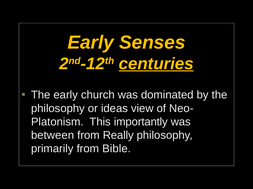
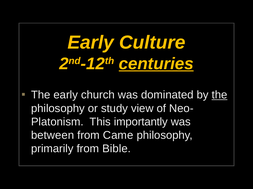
Senses: Senses -> Culture
the at (220, 95) underline: none -> present
ideas: ideas -> study
Really: Really -> Came
